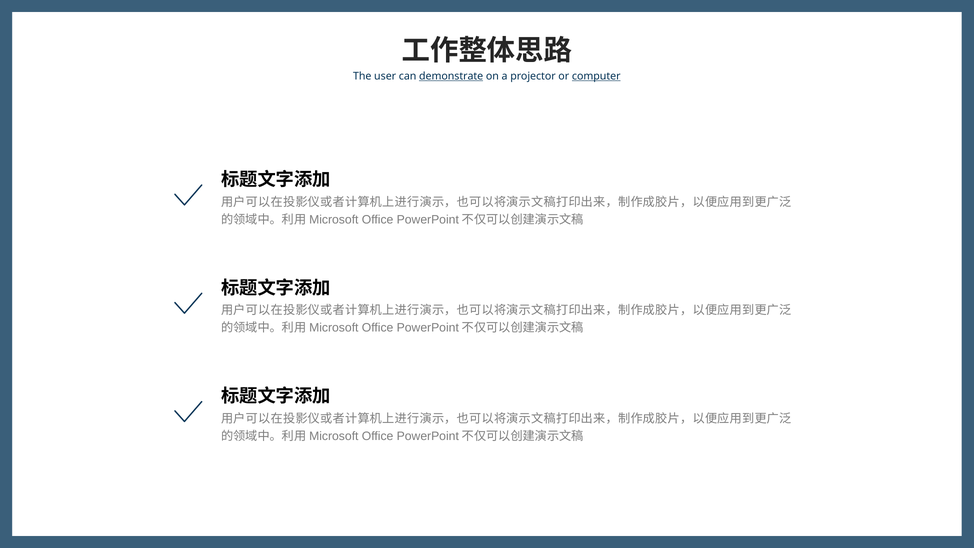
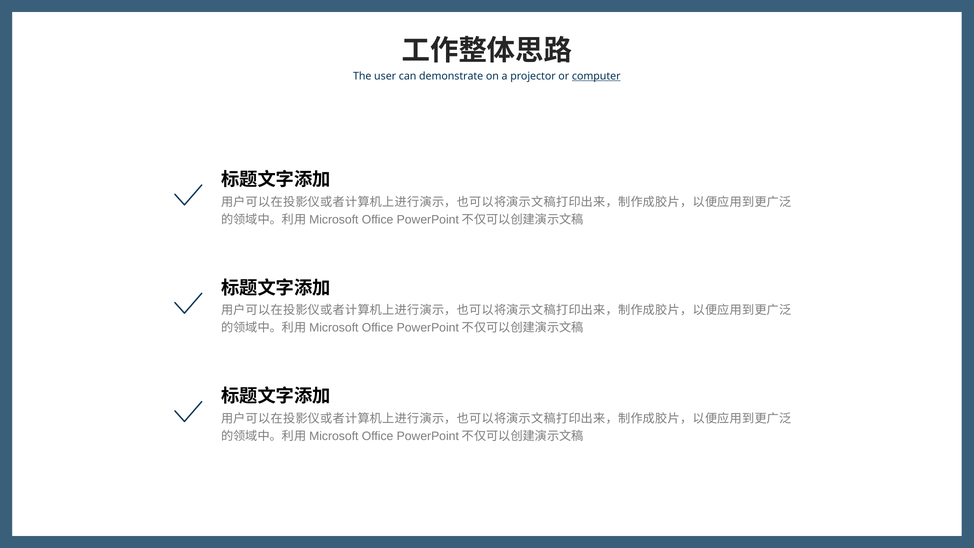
demonstrate underline: present -> none
